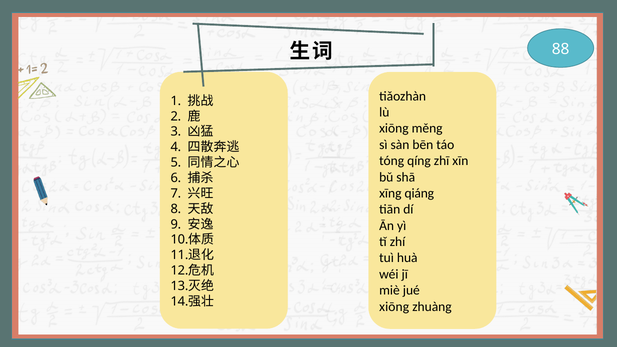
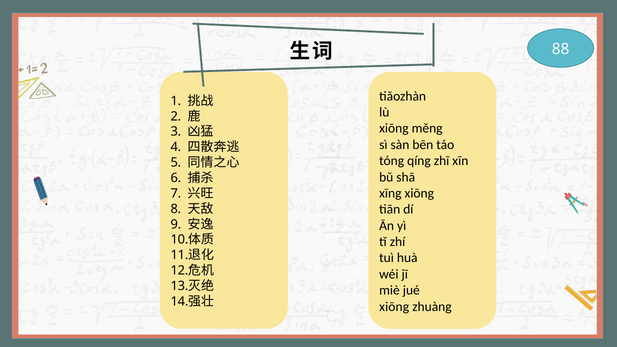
xīng qiáng: qiáng -> xiōng
